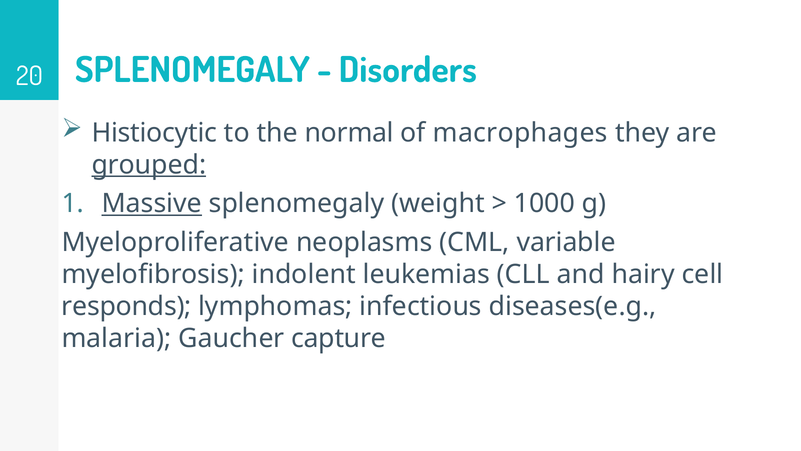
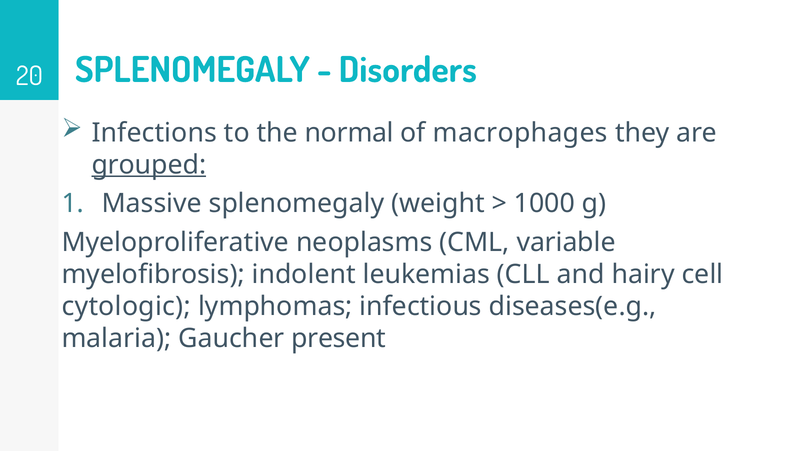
Histiocytic: Histiocytic -> Infections
Massive underline: present -> none
responds: responds -> cytologic
capture: capture -> present
